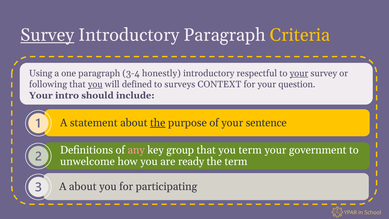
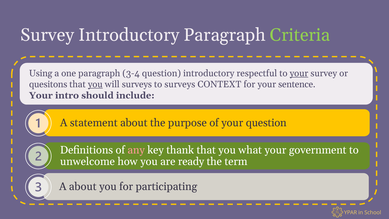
Survey at (47, 35) underline: present -> none
Criteria colour: yellow -> light green
3-4 honestly: honestly -> question
following: following -> quesitons
will defined: defined -> surveys
question: question -> sentence
the at (158, 123) underline: present -> none
your sentence: sentence -> question
group: group -> thank
you term: term -> what
